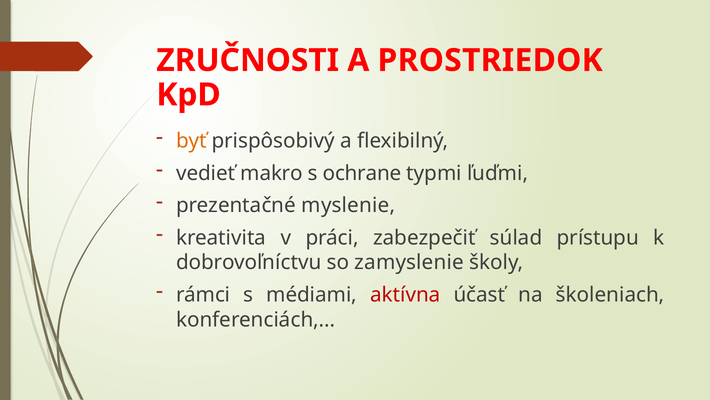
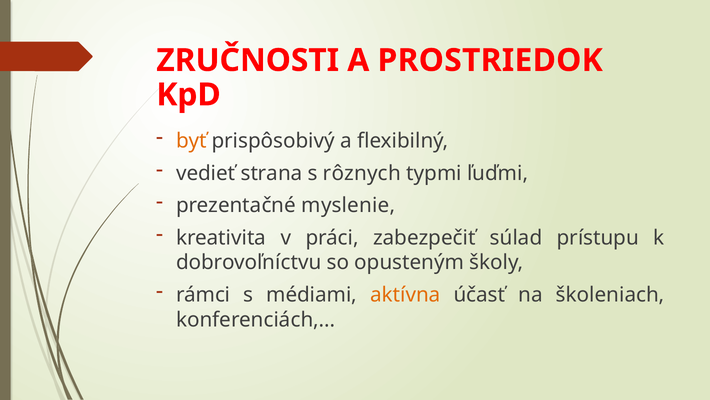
makro: makro -> strana
ochrane: ochrane -> rôznych
zamyslenie: zamyslenie -> opusteným
aktívna colour: red -> orange
